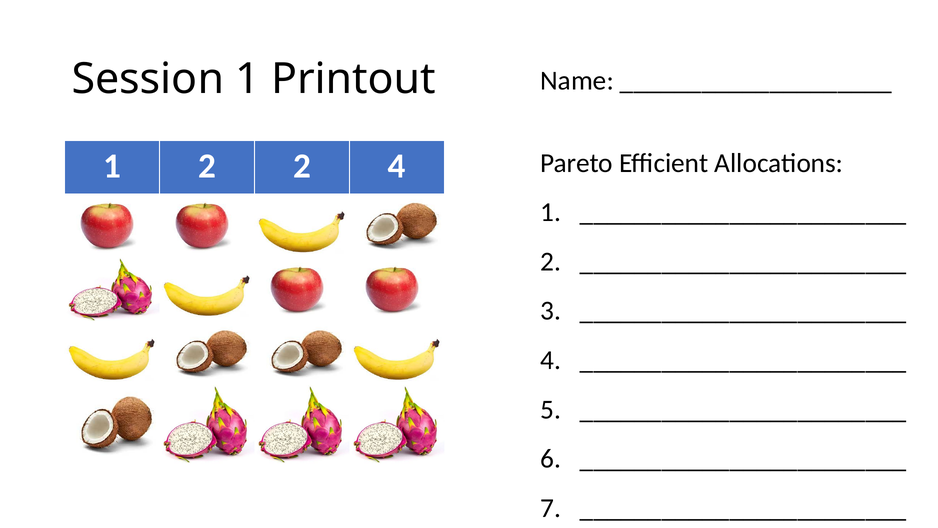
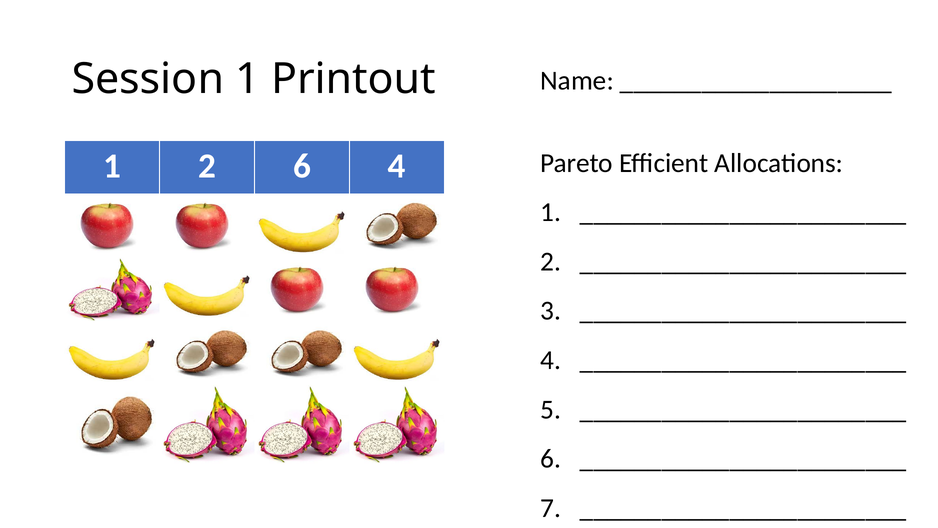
2 2: 2 -> 6
